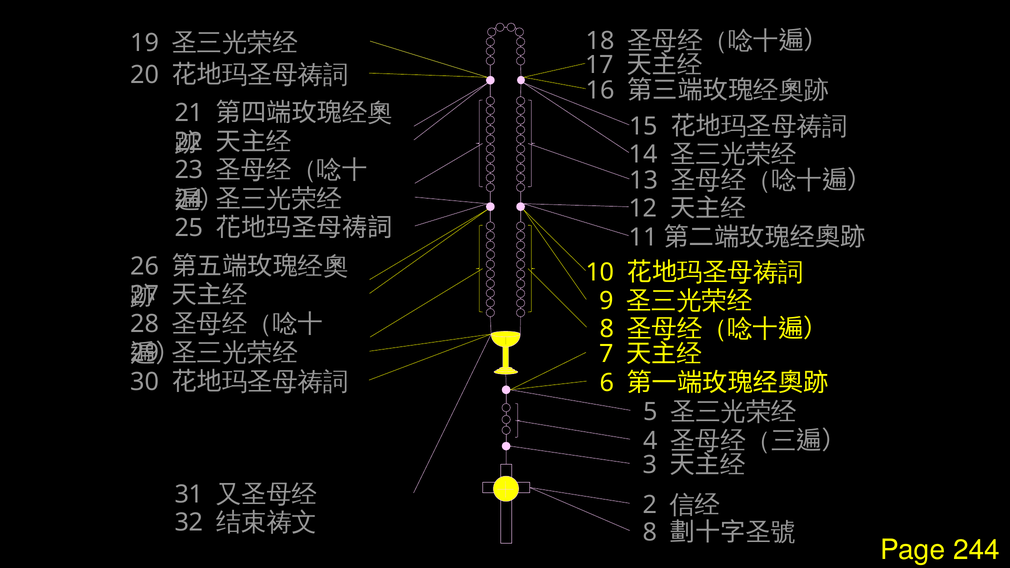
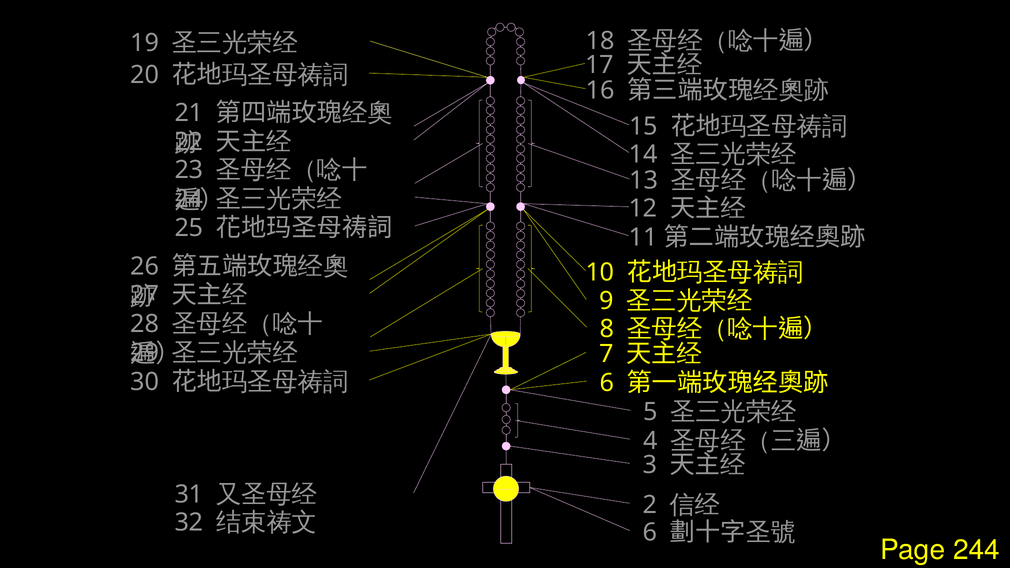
8 at (650, 532): 8 -> 6
